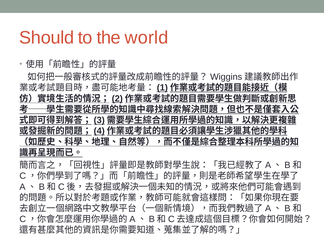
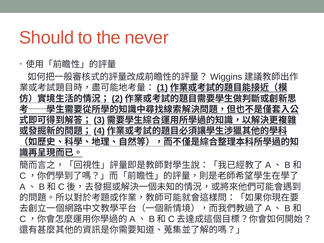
world: world -> never
